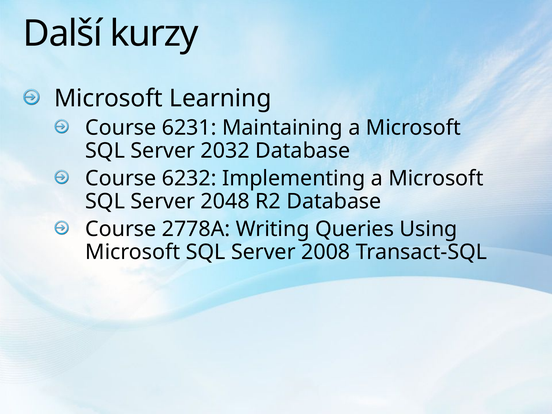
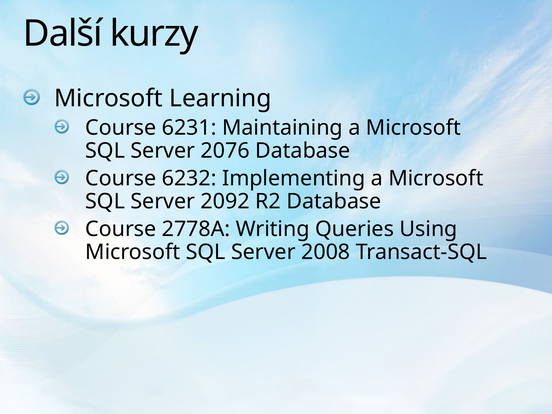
2032: 2032 -> 2076
2048: 2048 -> 2092
